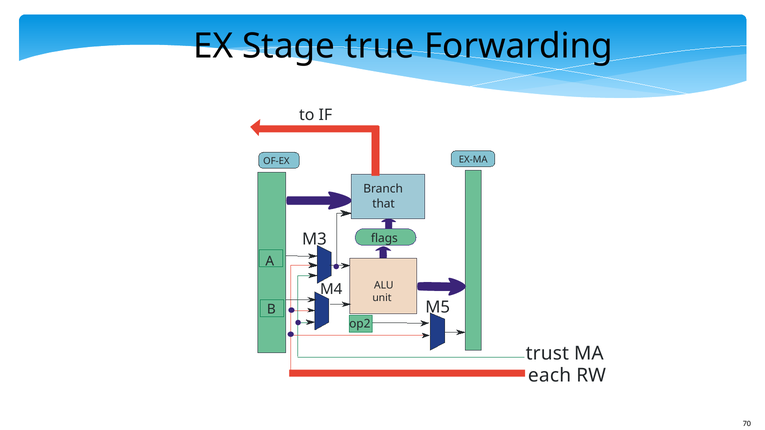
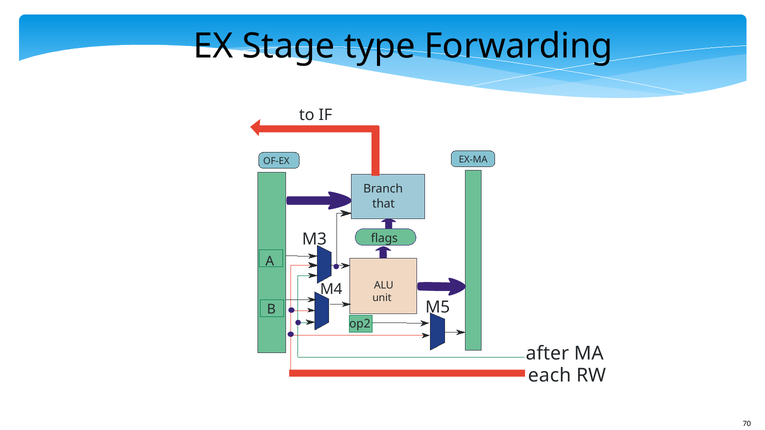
true: true -> type
trust: trust -> after
